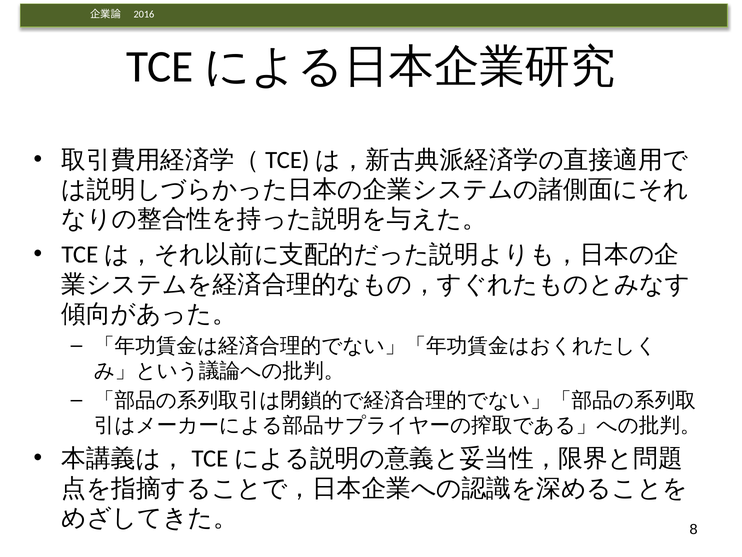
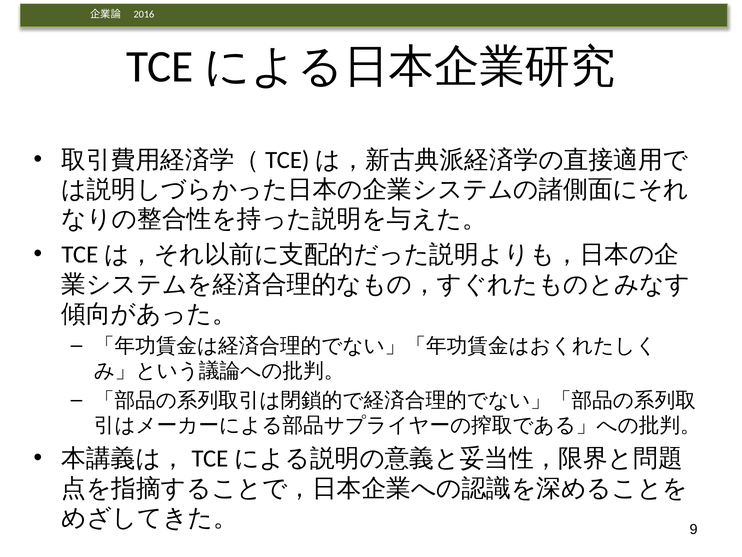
8: 8 -> 9
